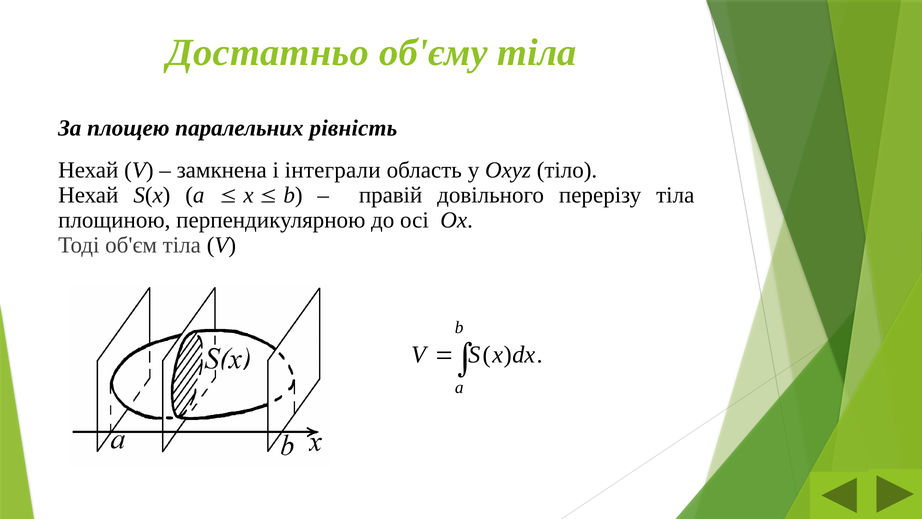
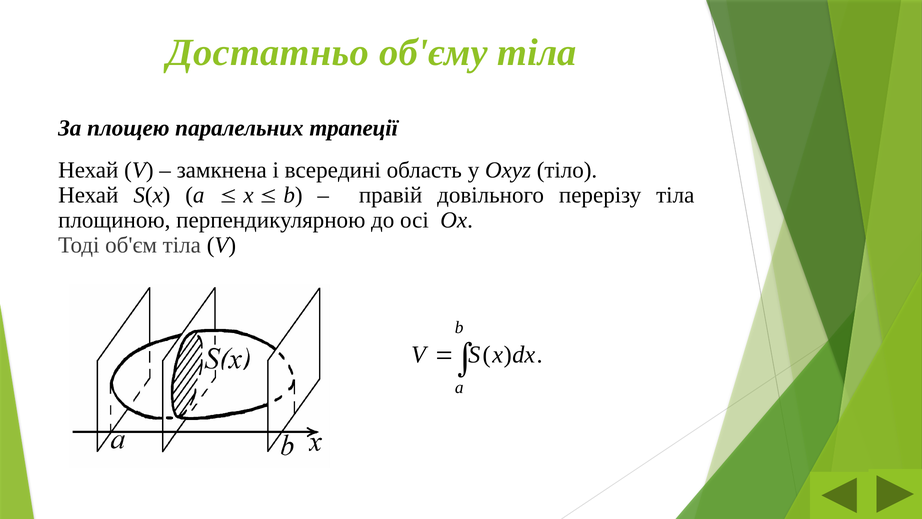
рівність: рівність -> трапеції
інтеграли: інтеграли -> всередині
